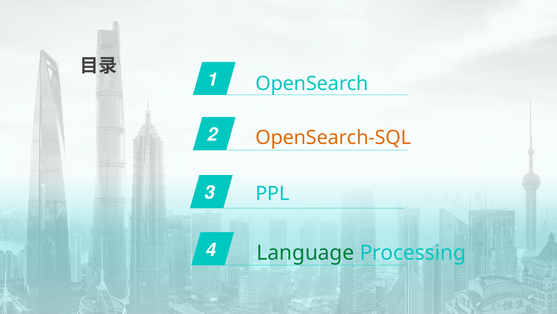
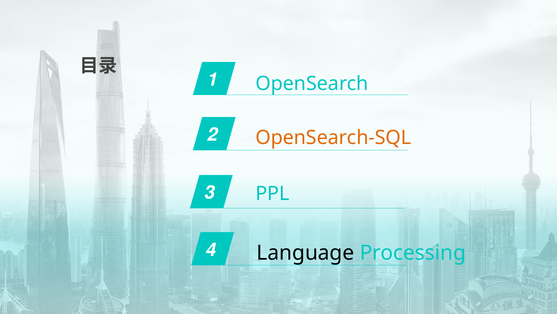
Language colour: green -> black
